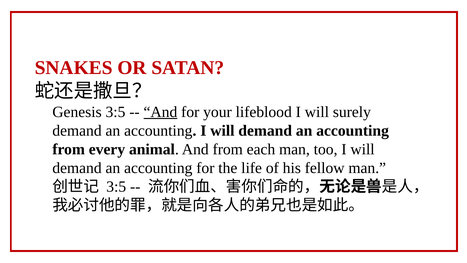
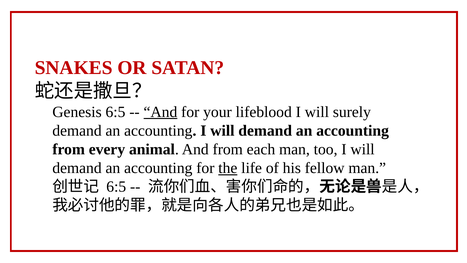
Genesis 3:5: 3:5 -> 6:5
the underline: none -> present
3:5 at (116, 187): 3:5 -> 6:5
